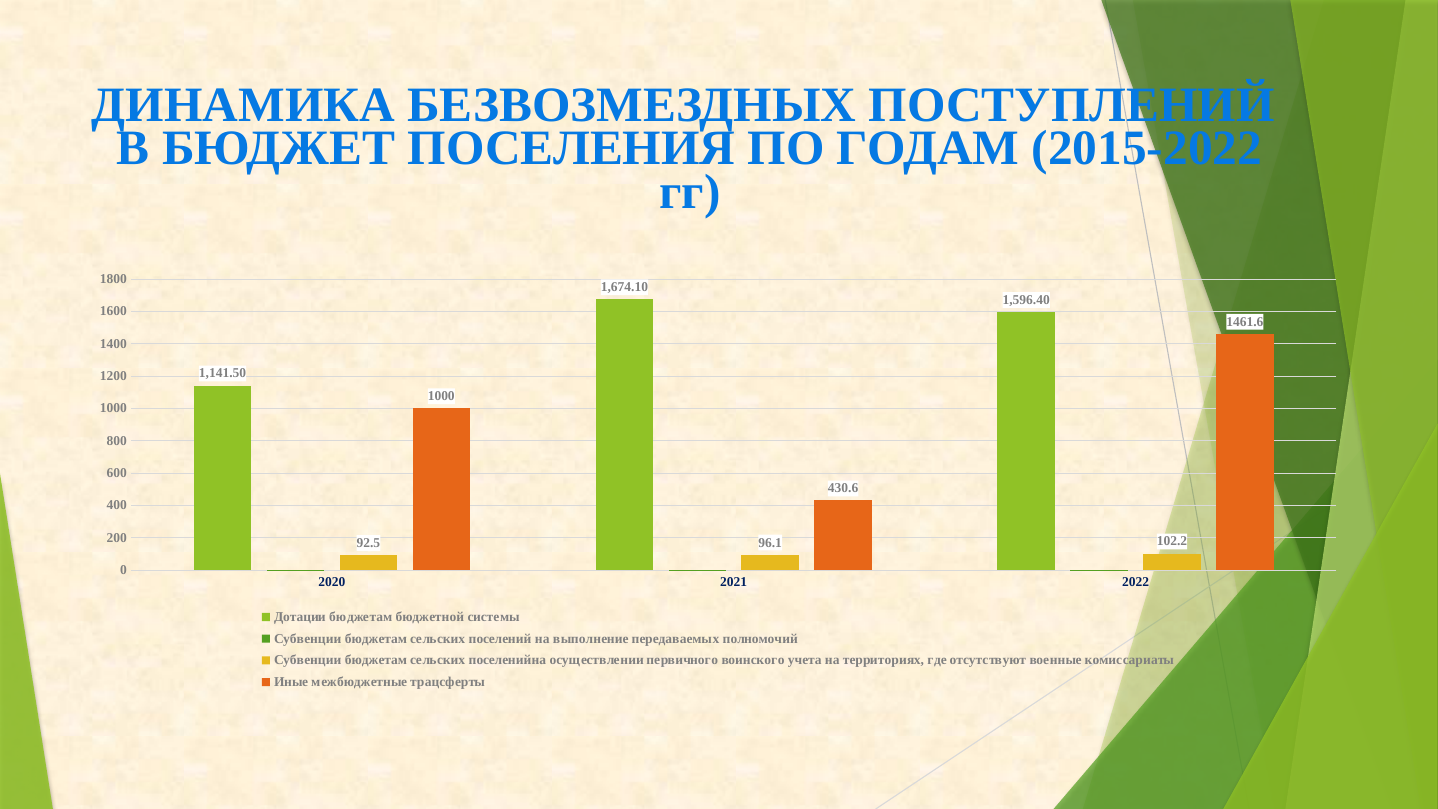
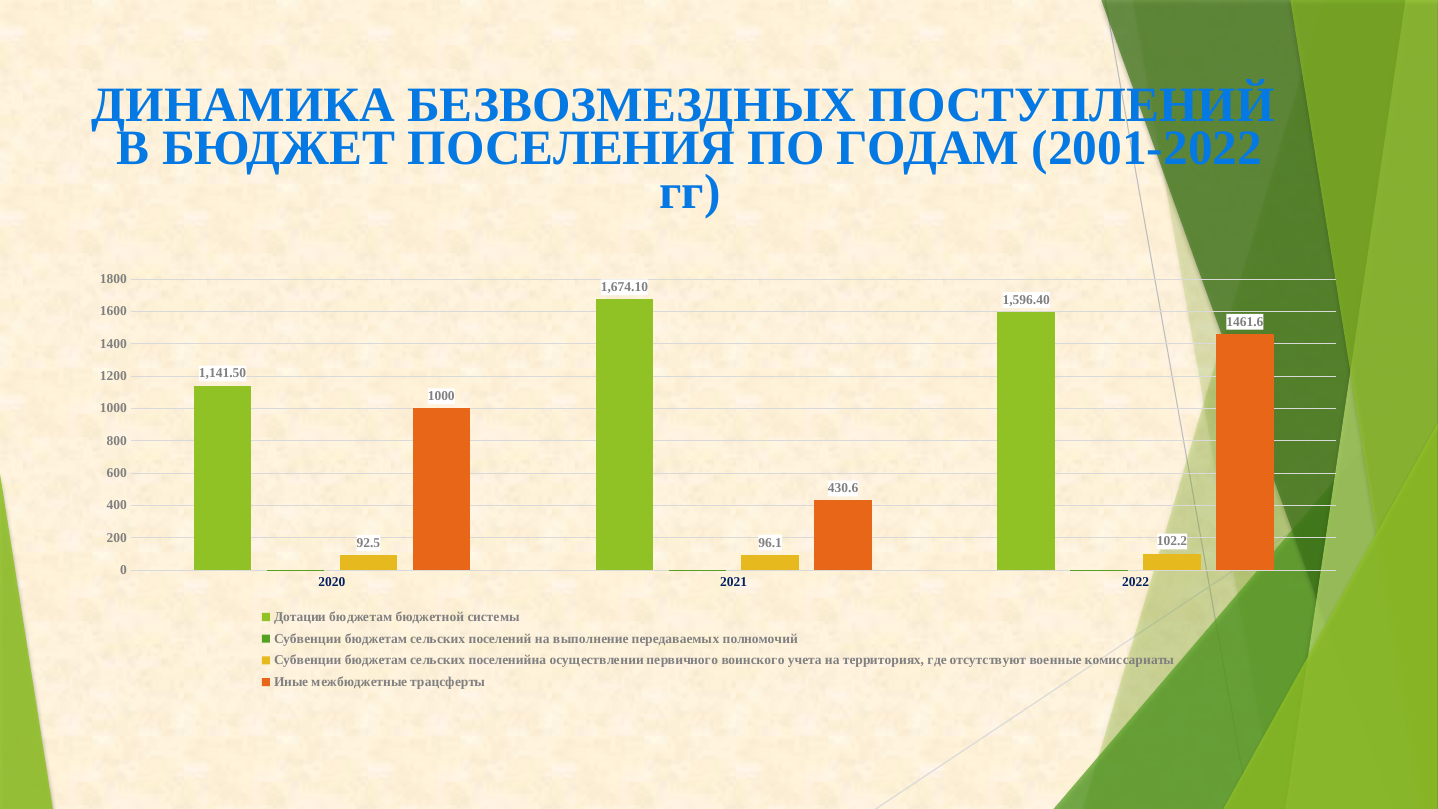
2015-2022: 2015-2022 -> 2001-2022
